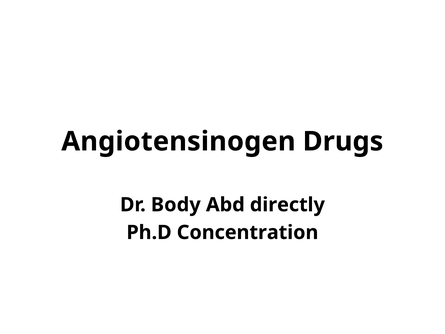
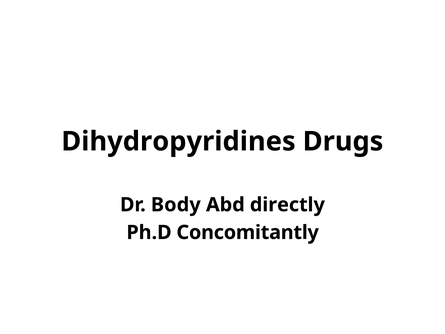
Angiotensinogen: Angiotensinogen -> Dihydropyridines
Concentration: Concentration -> Concomitantly
